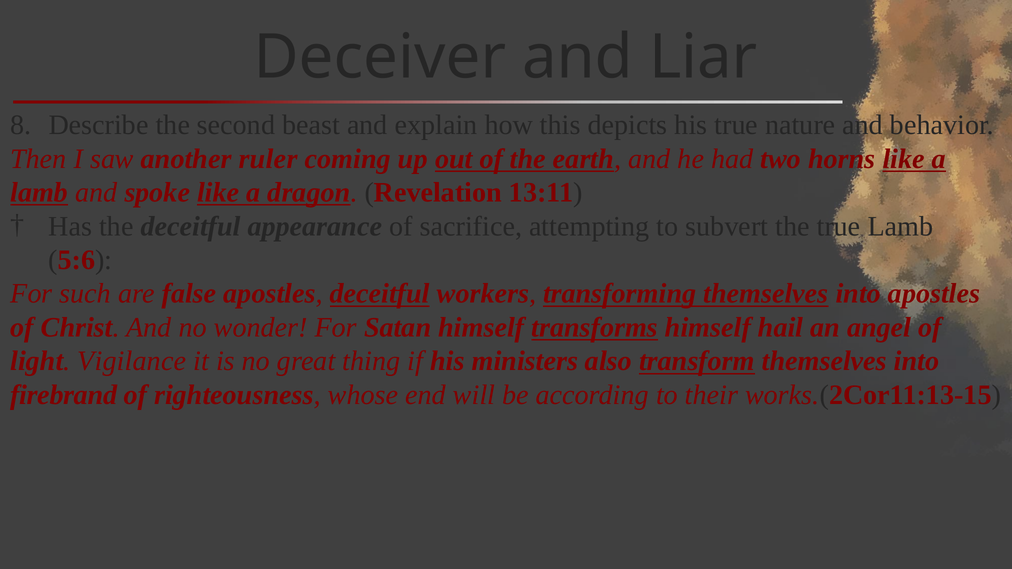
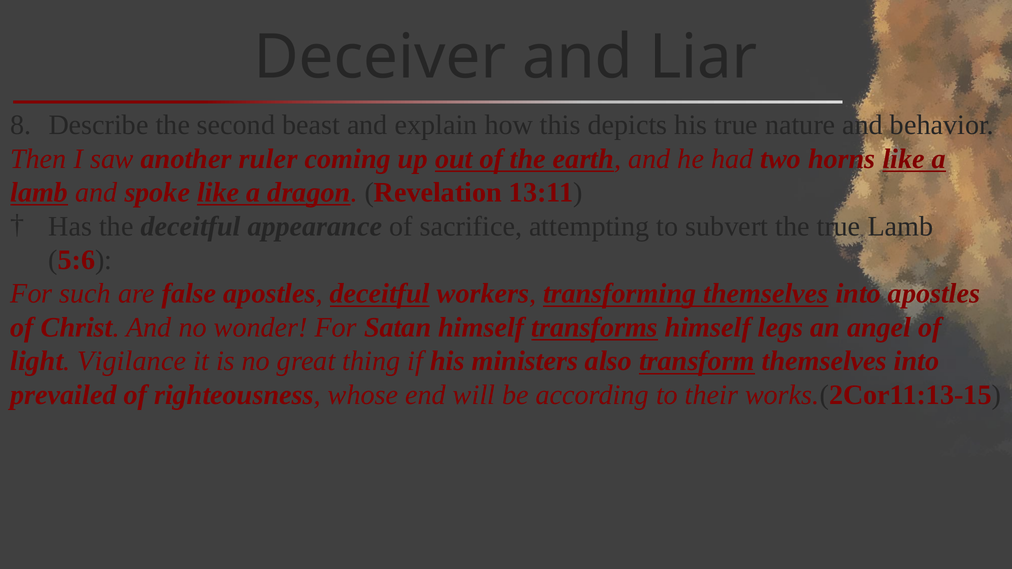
hail: hail -> legs
firebrand: firebrand -> prevailed
